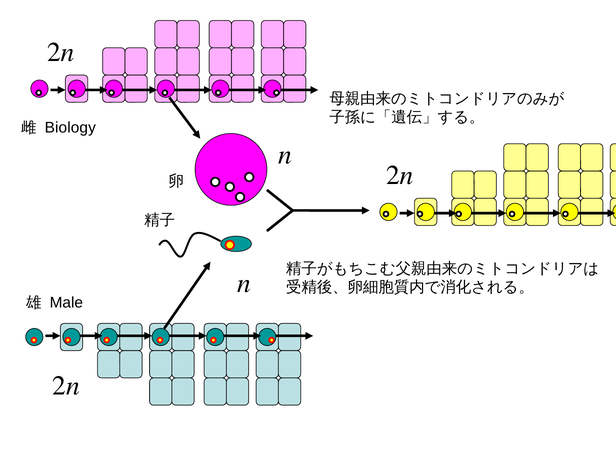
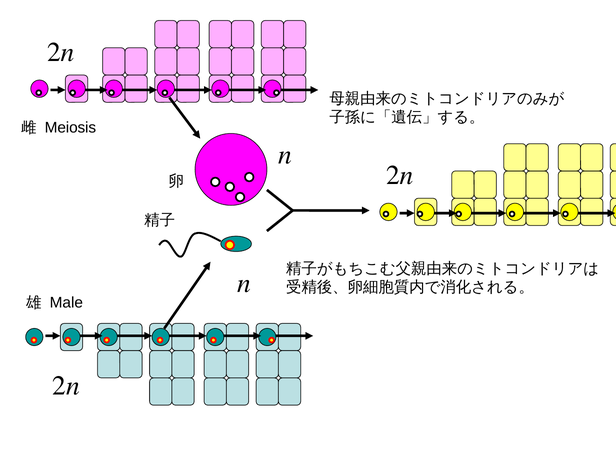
Biology: Biology -> Meiosis
